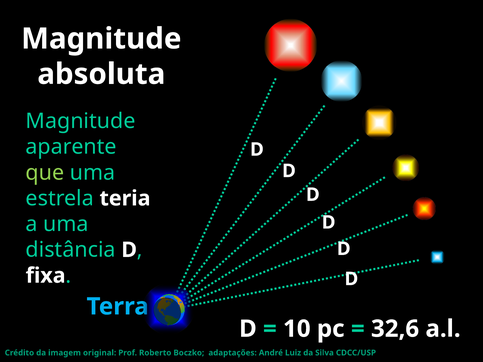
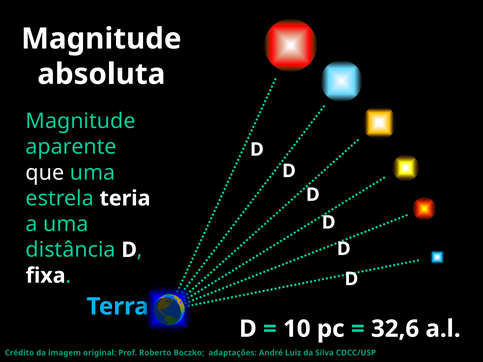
que colour: light green -> white
